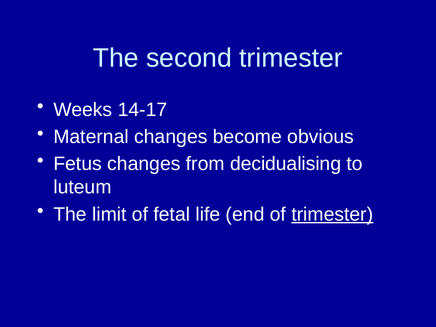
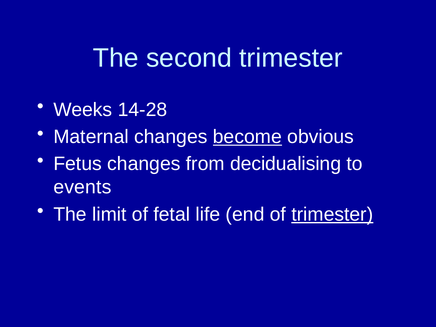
14-17: 14-17 -> 14-28
become underline: none -> present
luteum: luteum -> events
